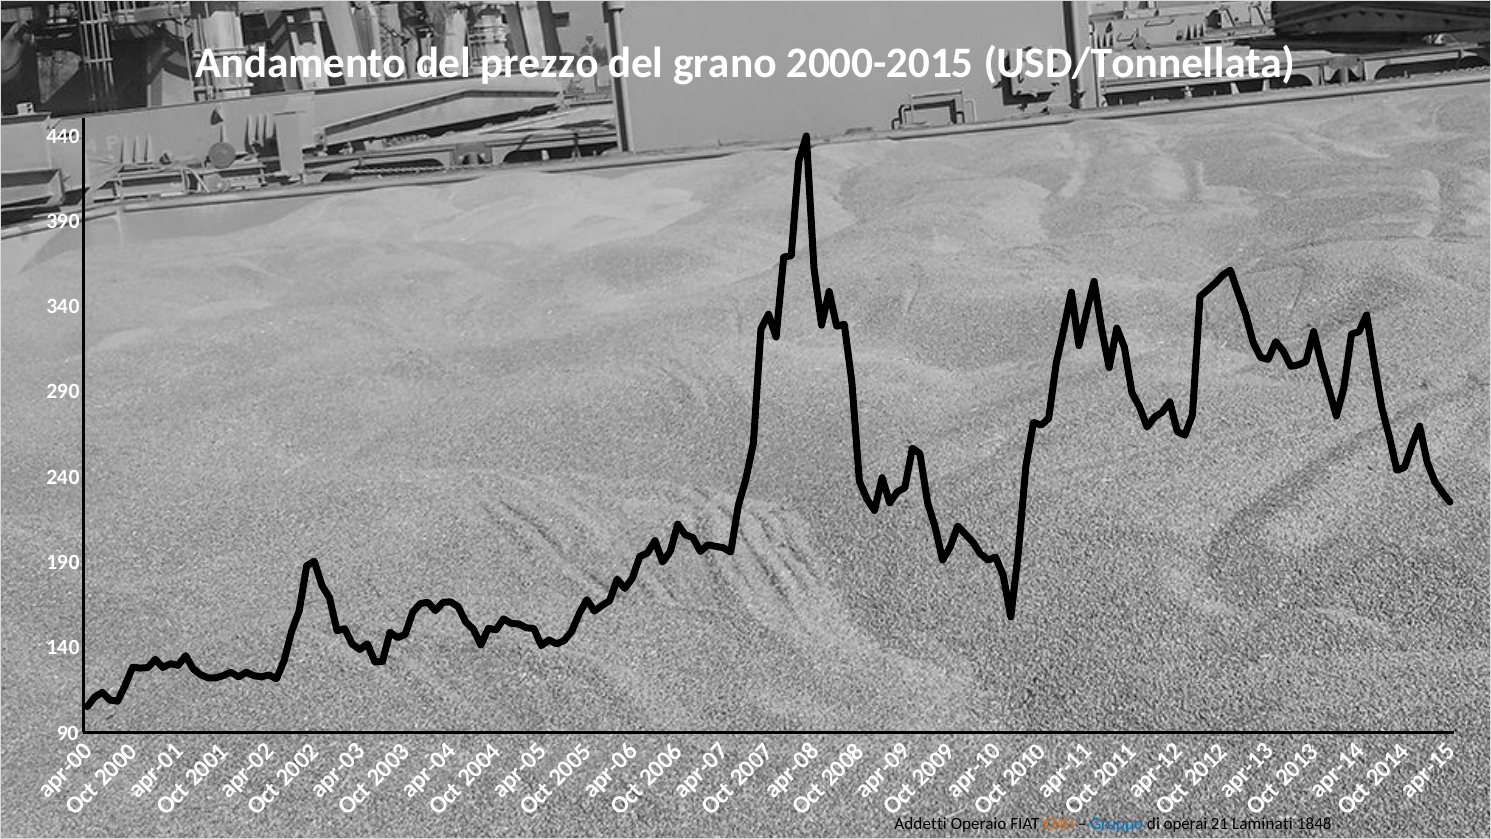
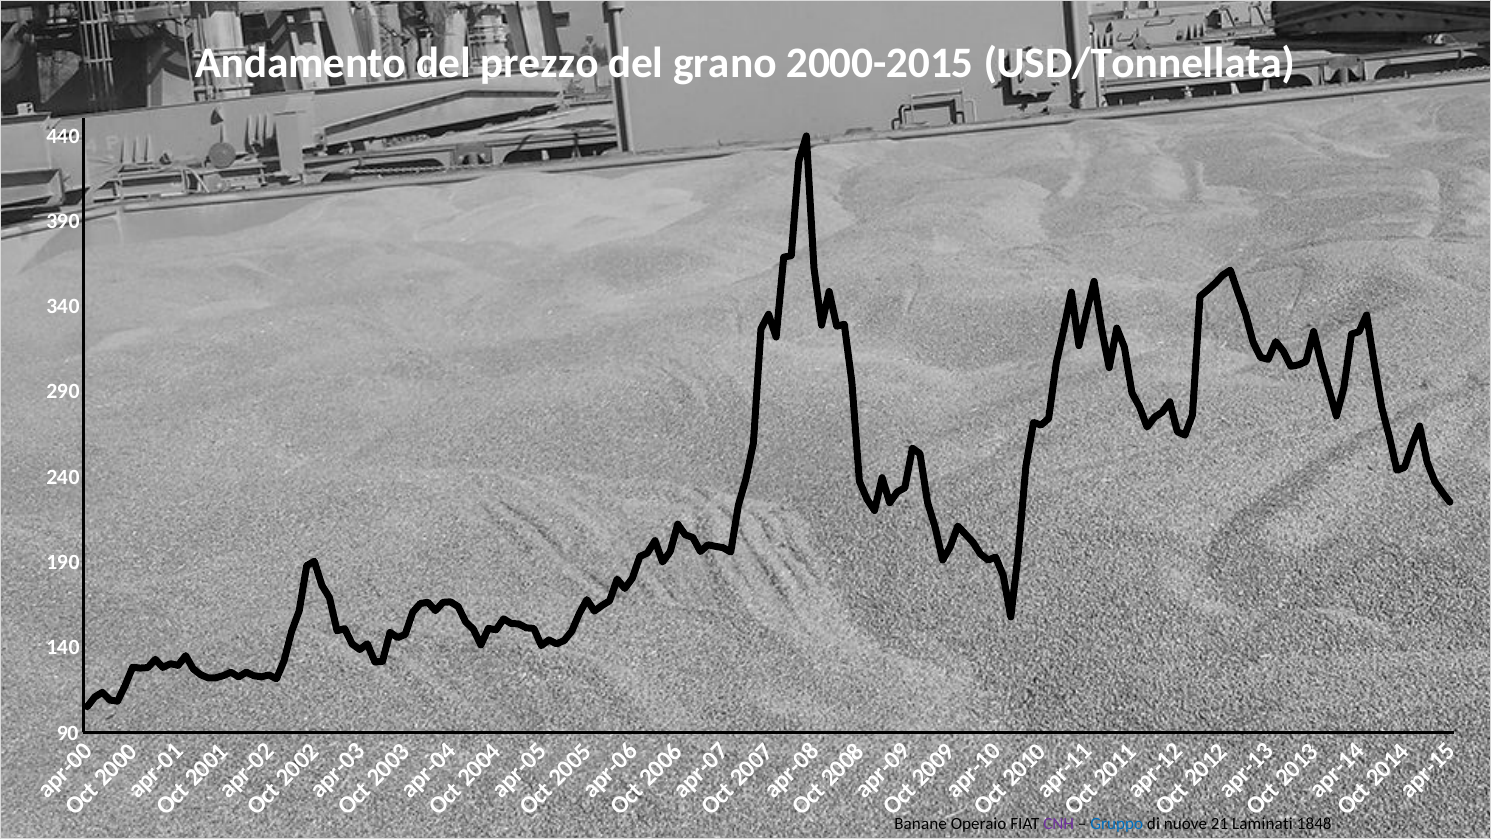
Addetti: Addetti -> Banane
CNH colour: orange -> purple
operai: operai -> nuove
